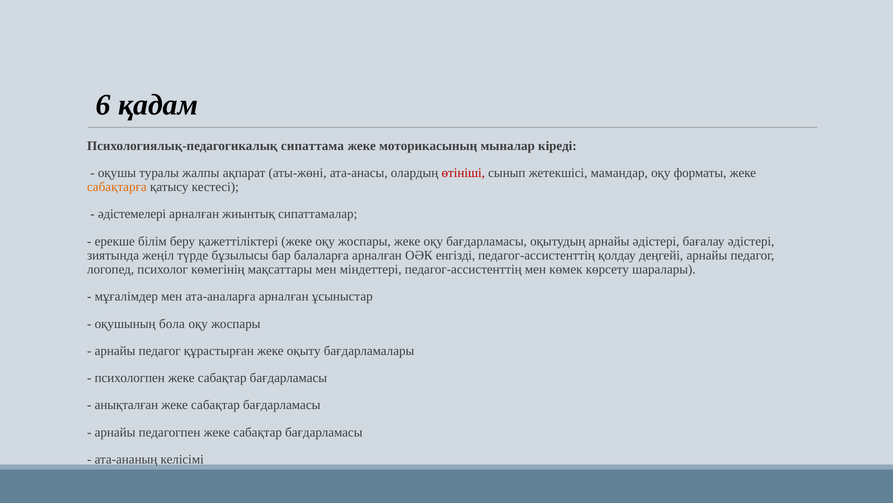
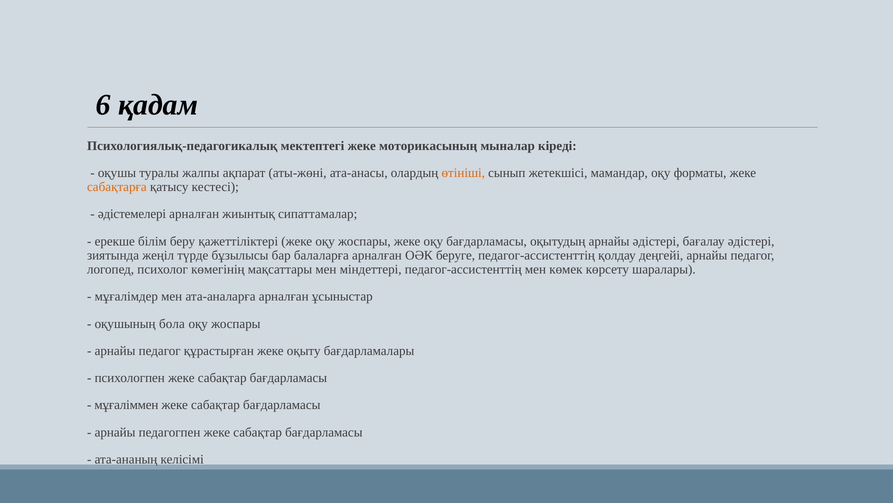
сипаттама: сипаттама -> мектептегі
өтініші colour: red -> orange
енгізді: енгізді -> беруге
анықталған: анықталған -> мұғаліммен
